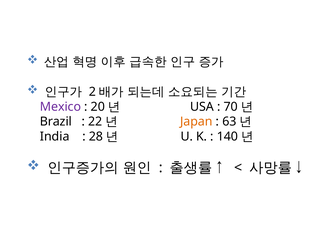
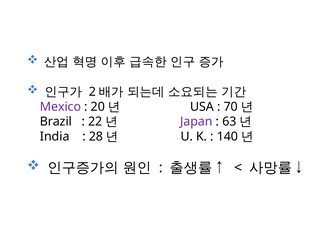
Japan colour: orange -> purple
